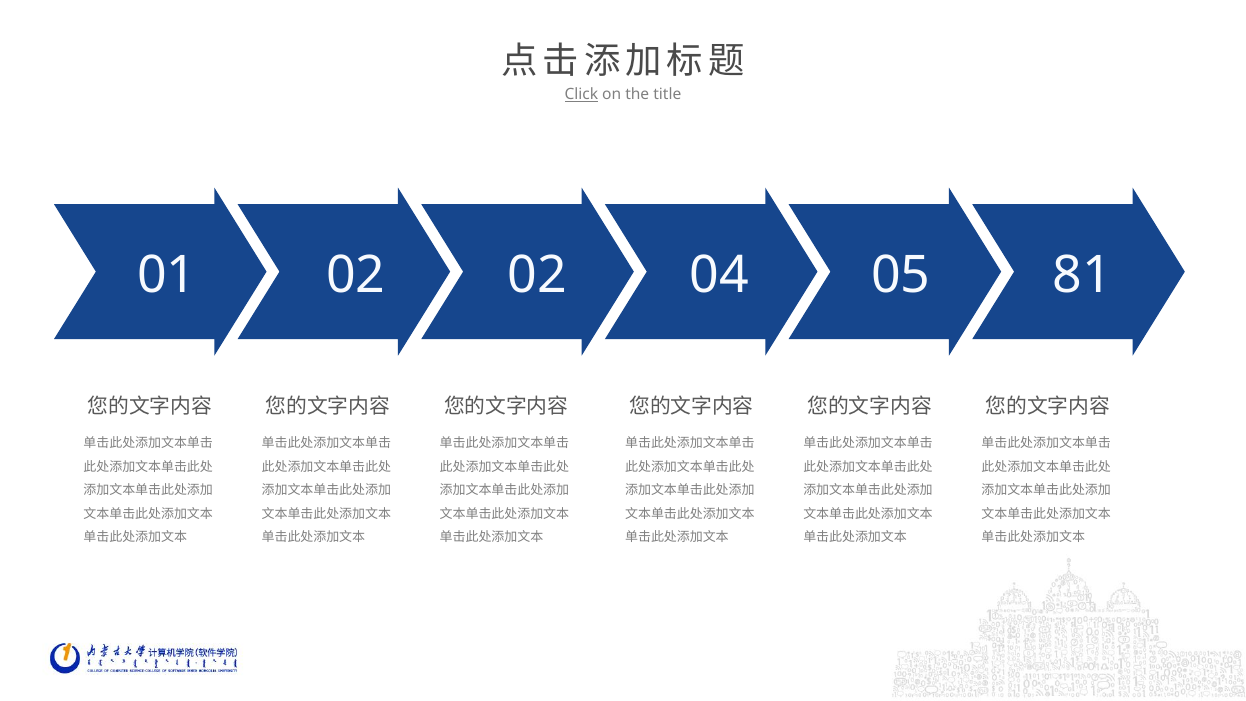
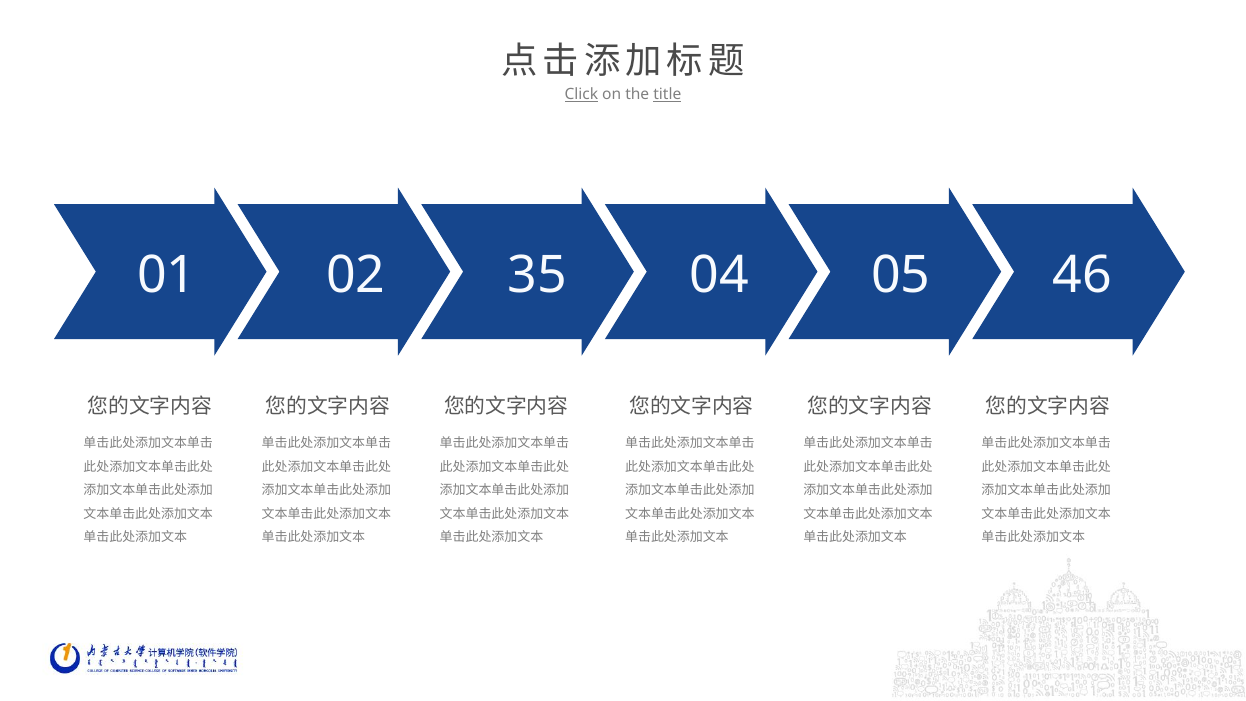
title underline: none -> present
02 02: 02 -> 35
81: 81 -> 46
